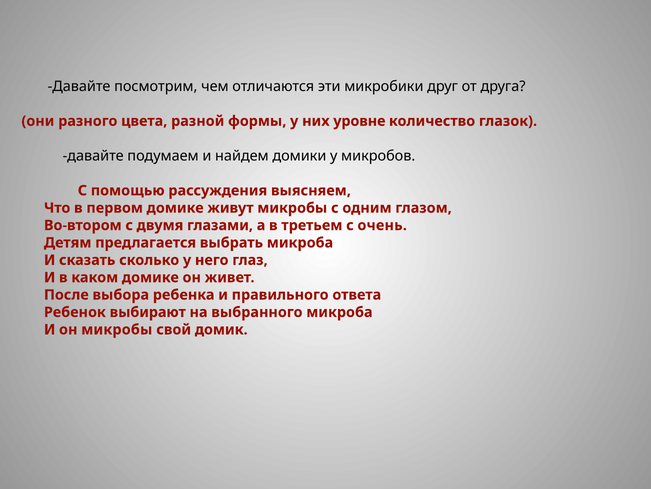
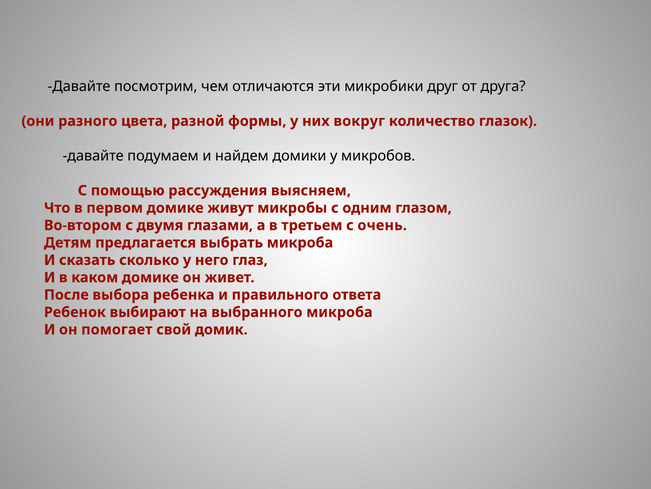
уровне: уровне -> вокруг
он микробы: микробы -> помогает
